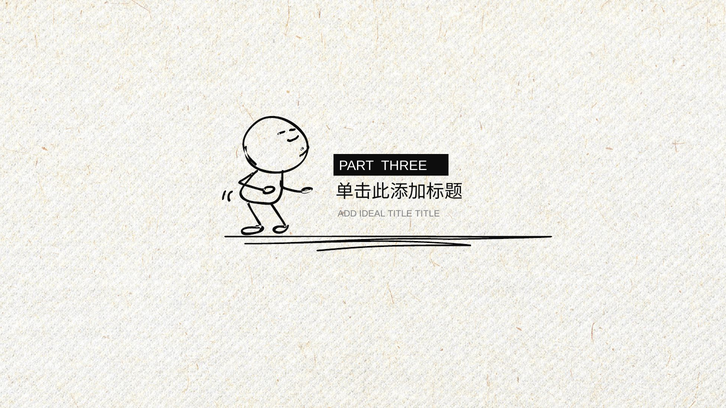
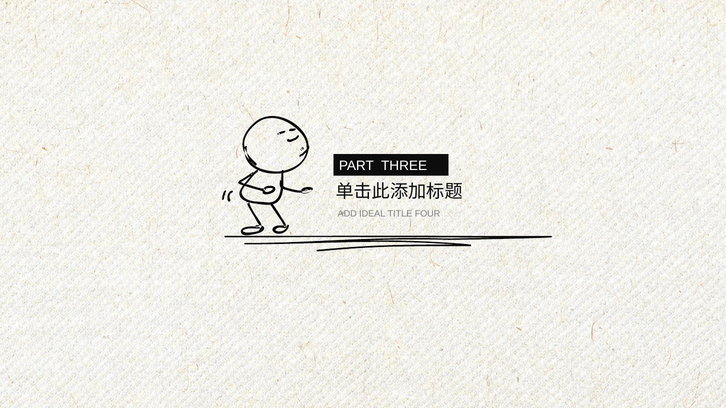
TITLE TITLE: TITLE -> FOUR
